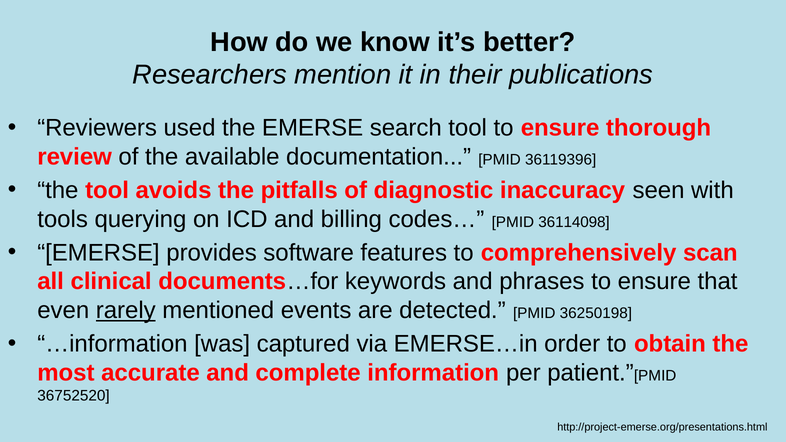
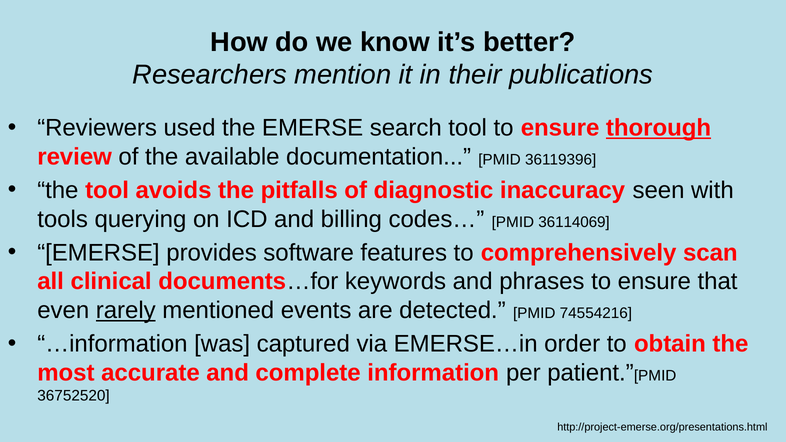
thorough underline: none -> present
36114098: 36114098 -> 36114069
36250198: 36250198 -> 74554216
